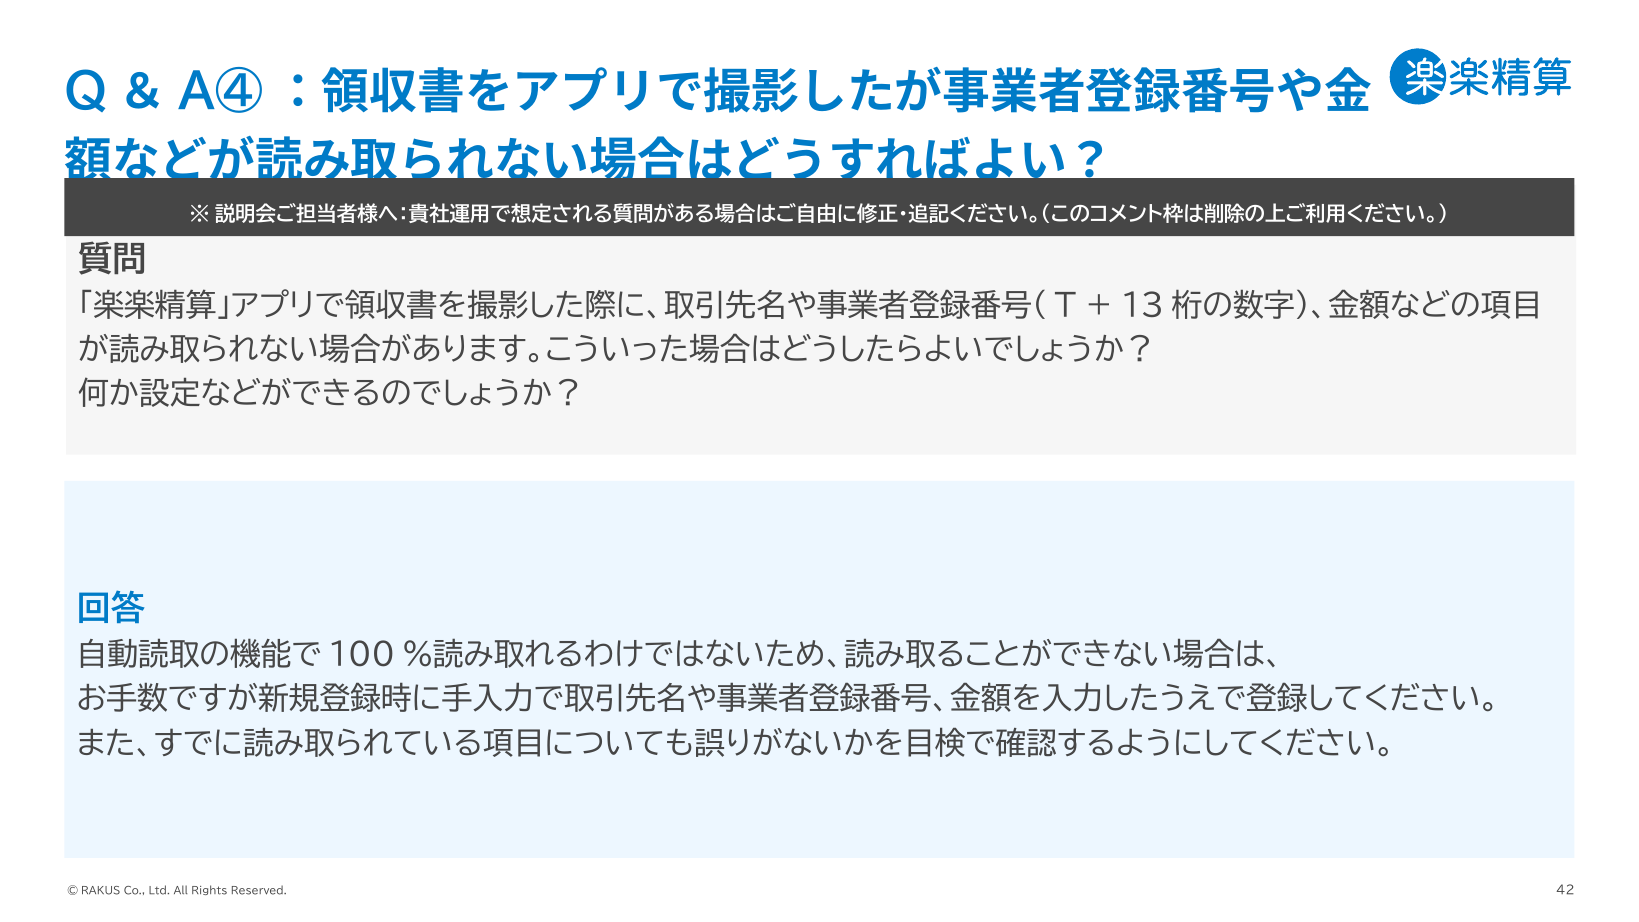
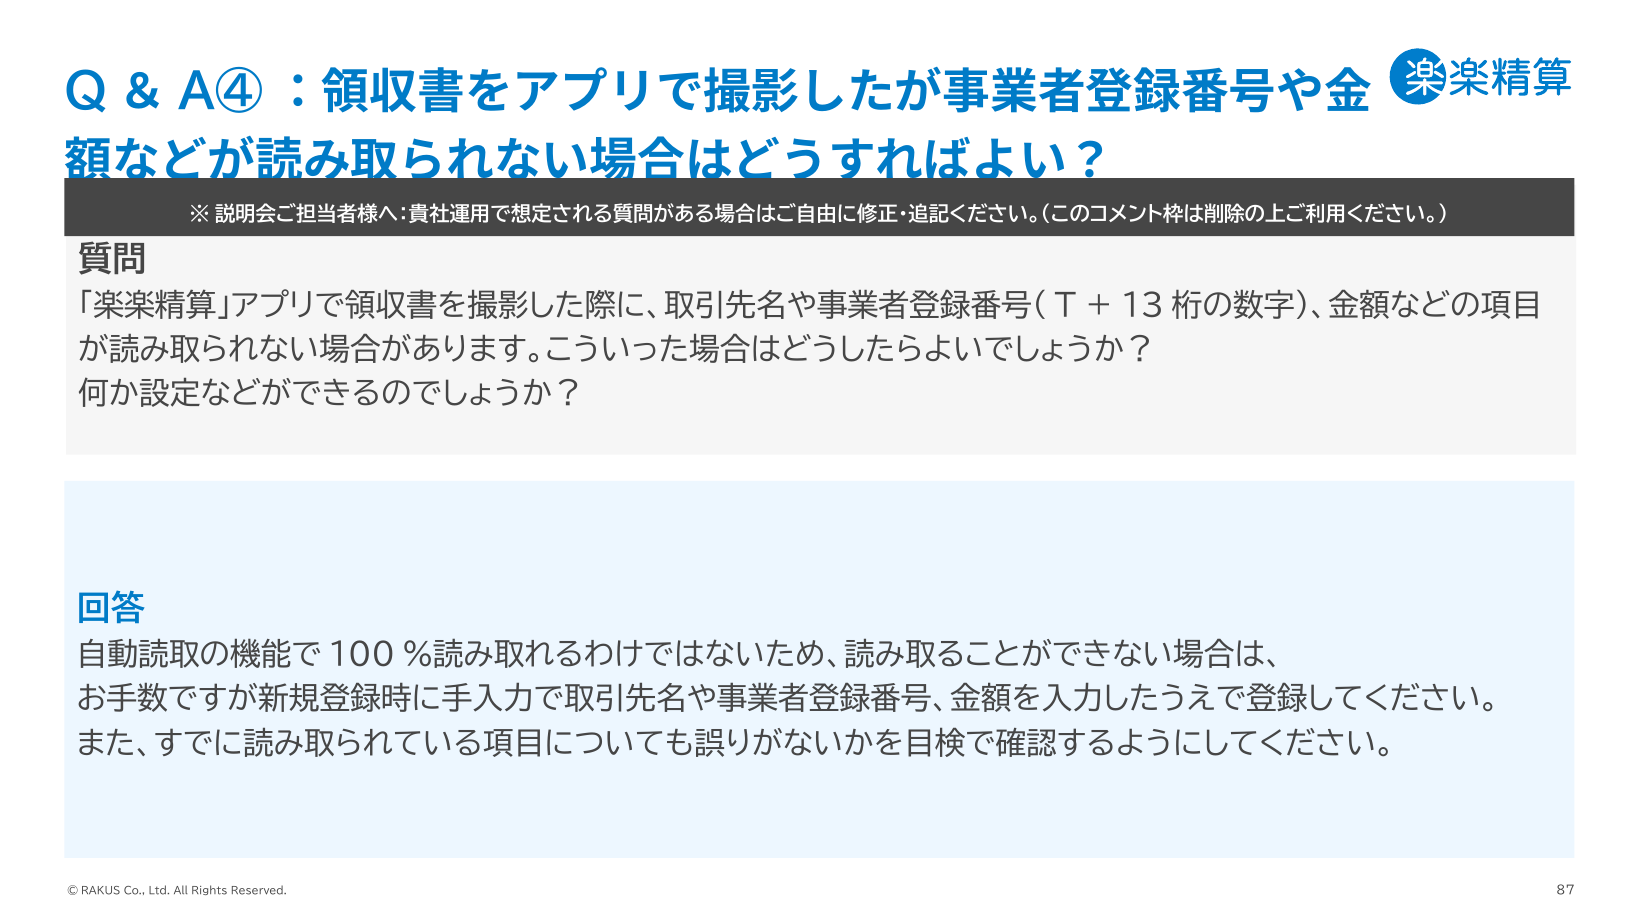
42: 42 -> 87
